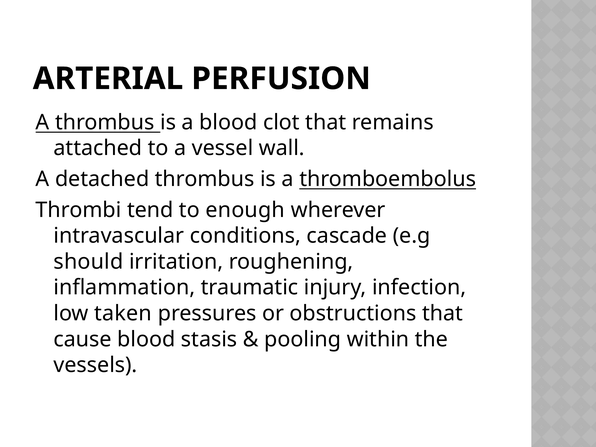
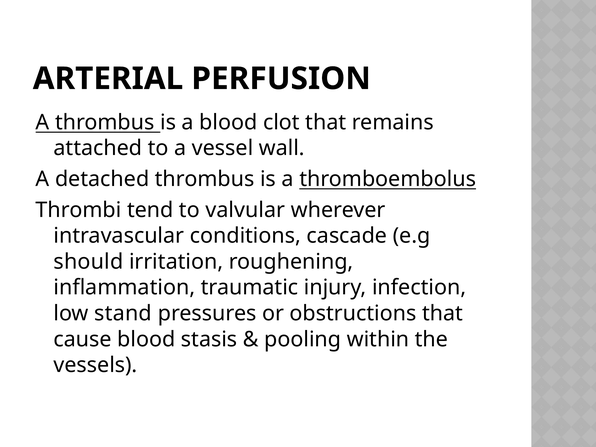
enough: enough -> valvular
taken: taken -> stand
